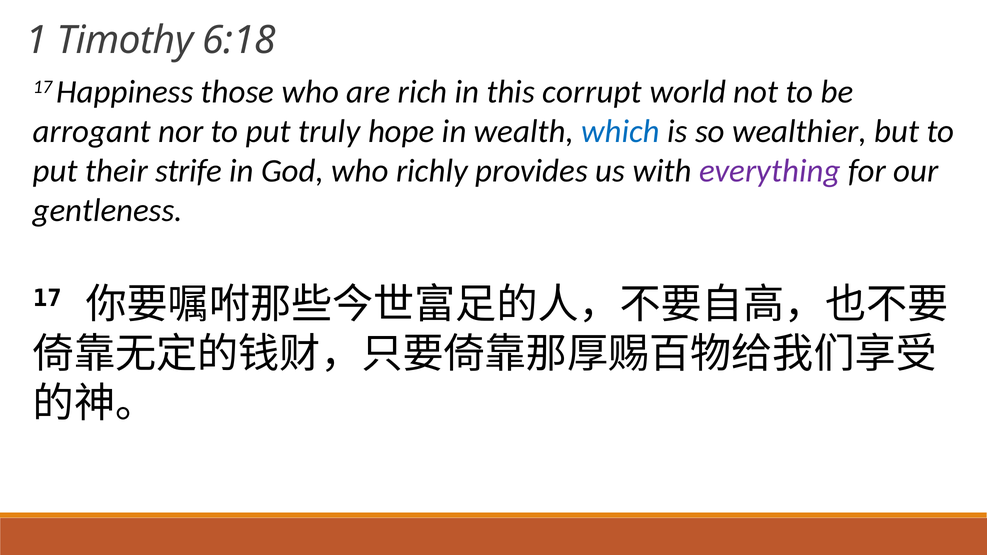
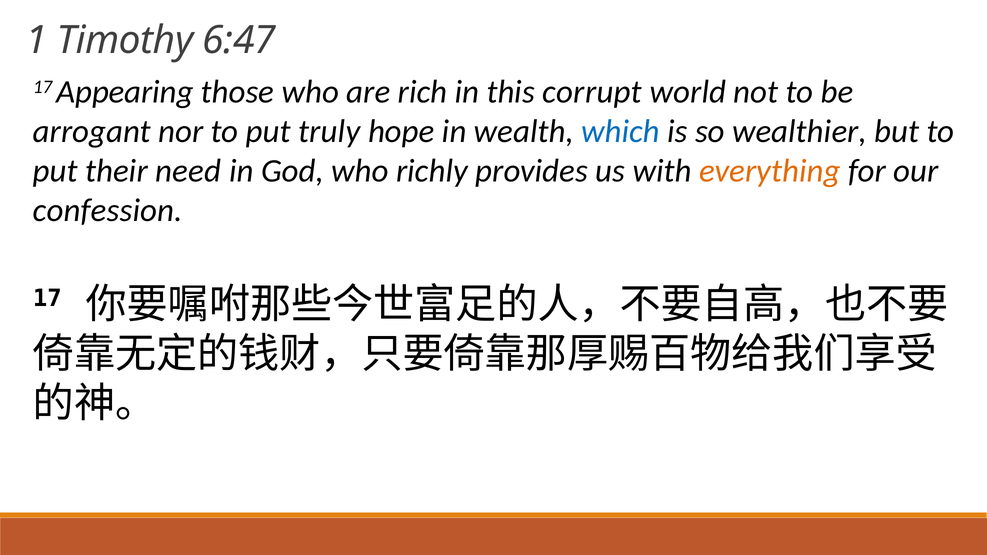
6:18: 6:18 -> 6:47
Happiness: Happiness -> Appearing
strife: strife -> need
everything colour: purple -> orange
gentleness: gentleness -> confession
